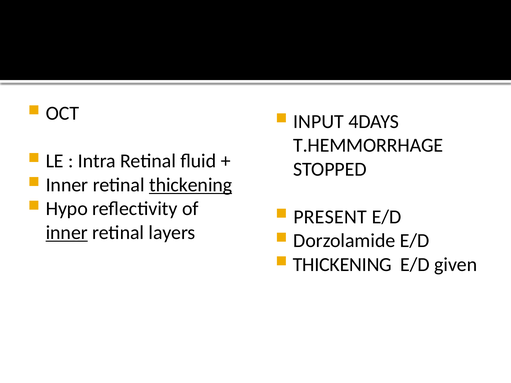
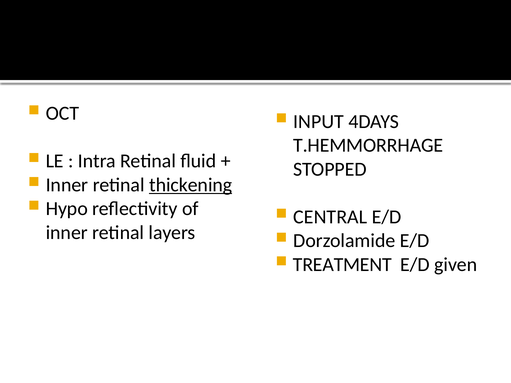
PRESENT: PRESENT -> CENTRAL
inner at (67, 233) underline: present -> none
THICKENING at (342, 265): THICKENING -> TREATMENT
